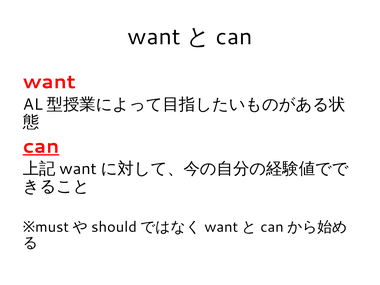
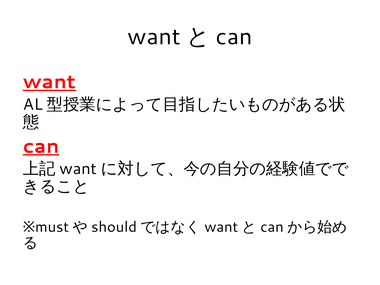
want underline: none -> present
